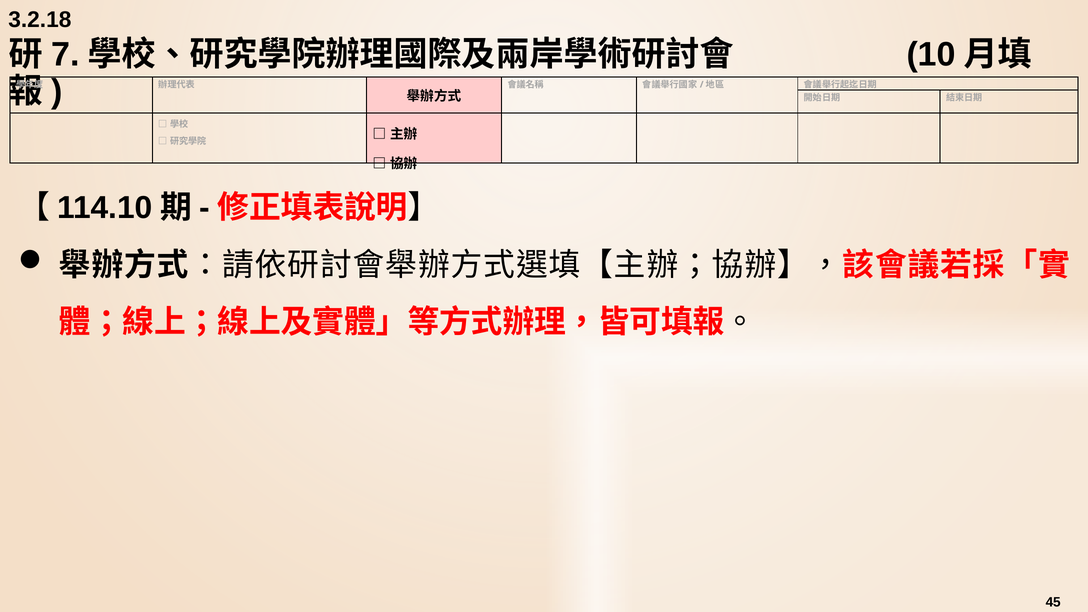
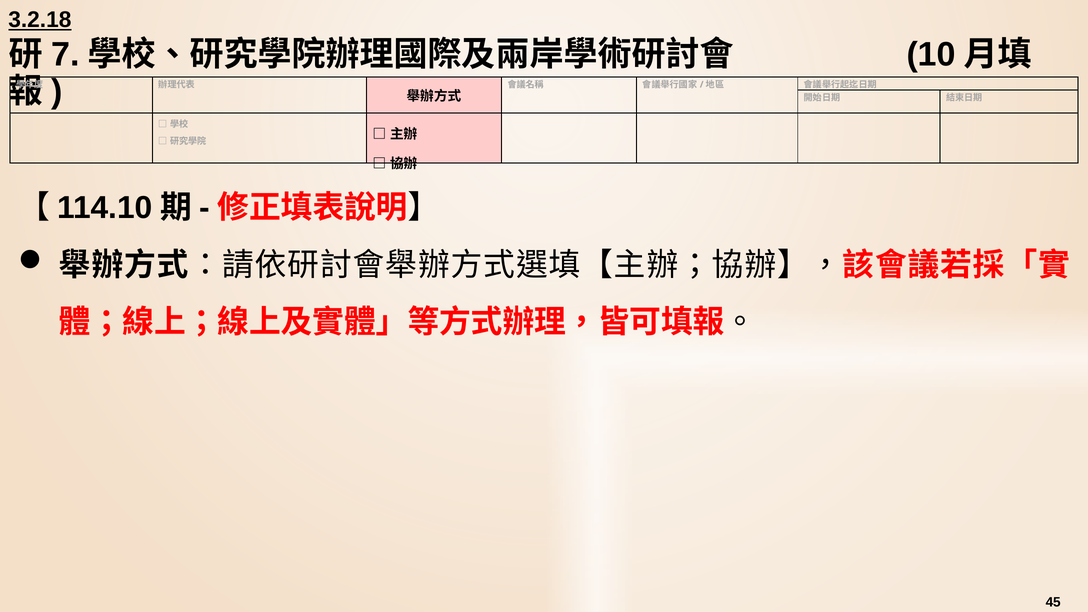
3.2.18 underline: none -> present
